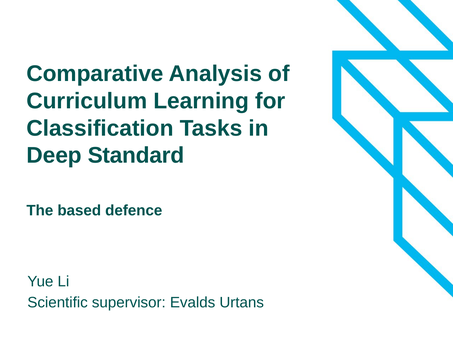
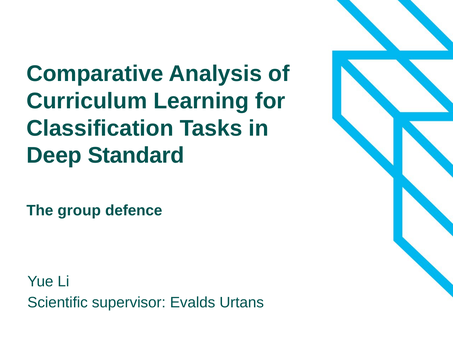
based: based -> group
